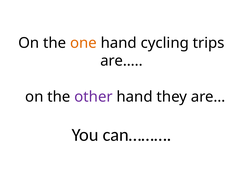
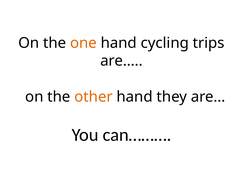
other colour: purple -> orange
